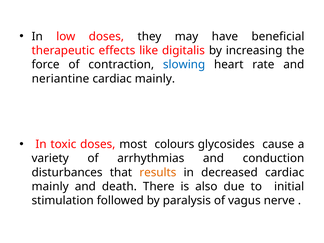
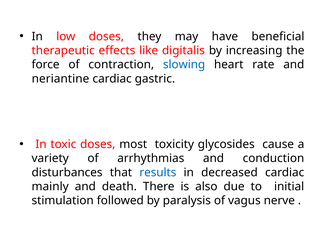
mainly at (155, 79): mainly -> gastric
colours: colours -> toxicity
results colour: orange -> blue
